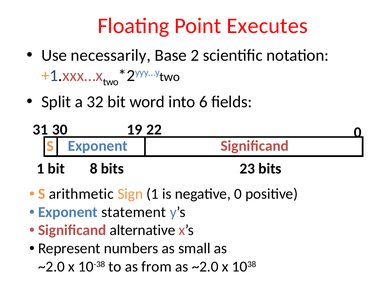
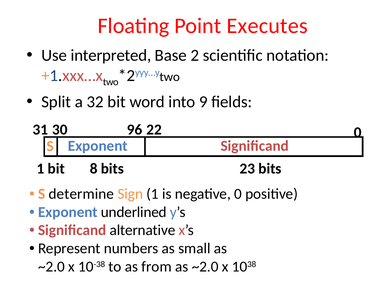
necessarily: necessarily -> interpreted
6: 6 -> 9
19: 19 -> 96
arithmetic: arithmetic -> determine
statement: statement -> underlined
